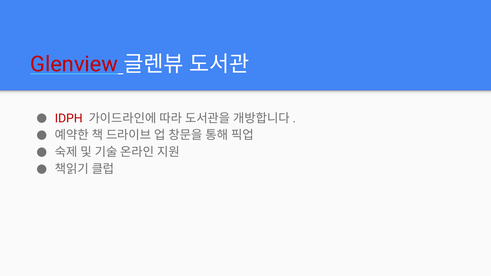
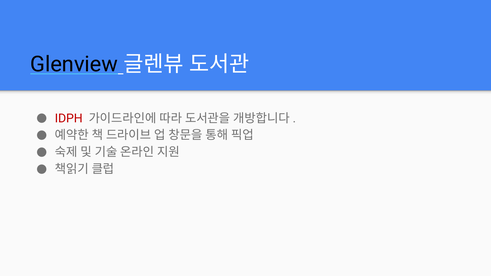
Glenview colour: red -> black
